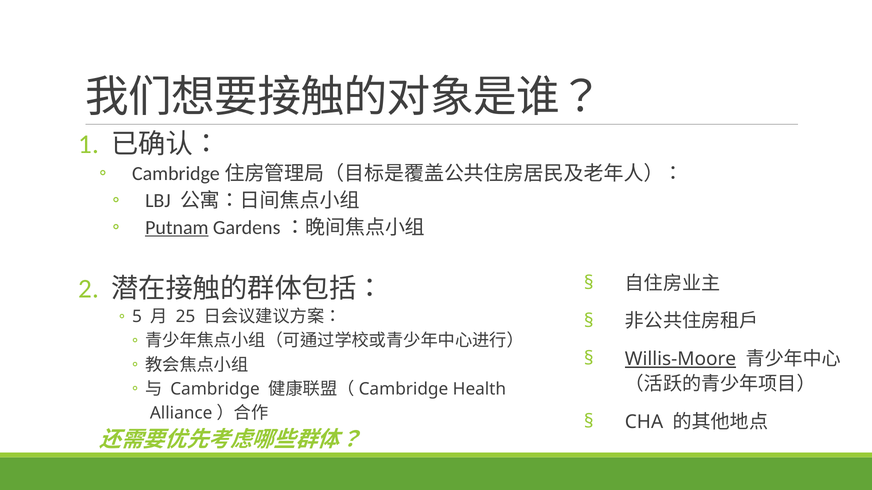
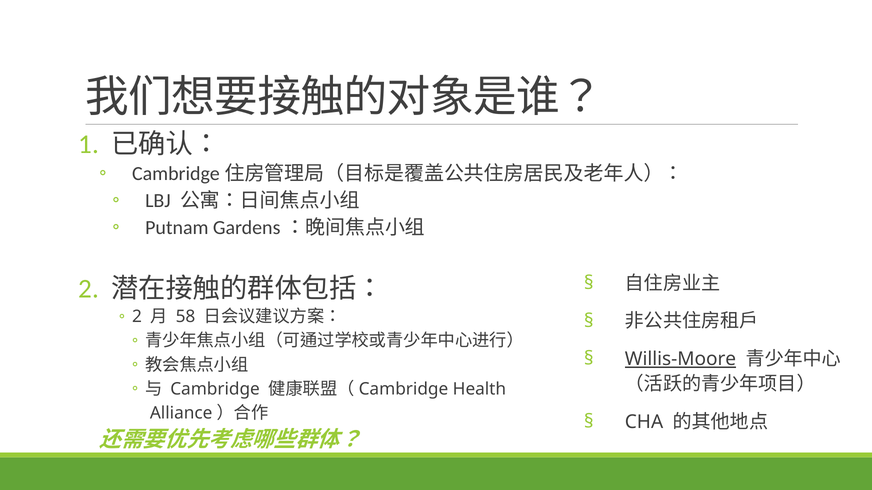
Putnam underline: present -> none
5 at (137, 317): 5 -> 2
25: 25 -> 58
